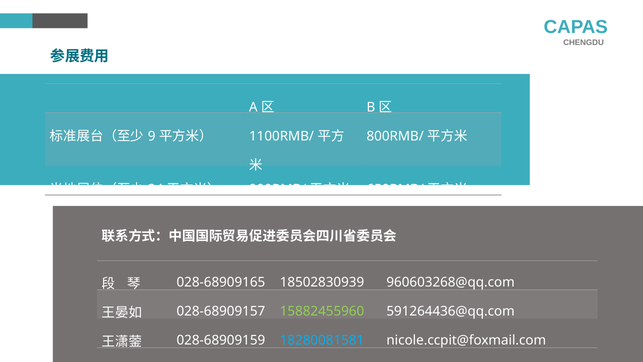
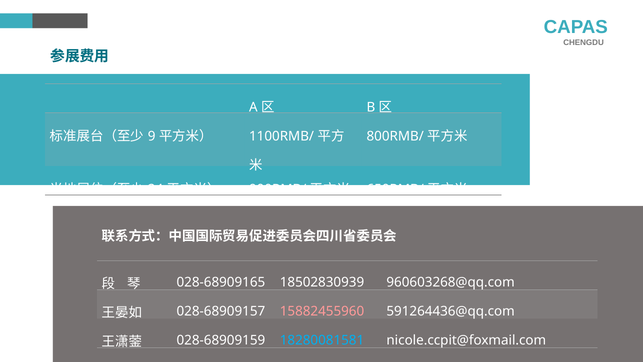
15882455960 colour: light green -> pink
